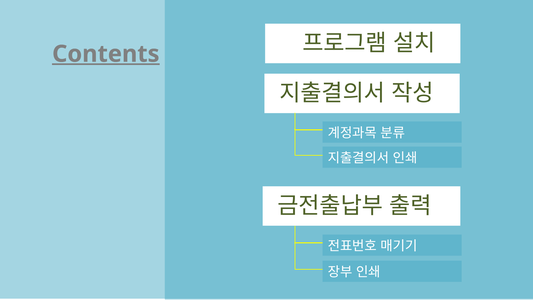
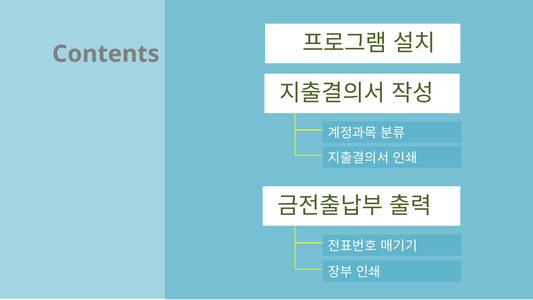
Contents underline: present -> none
